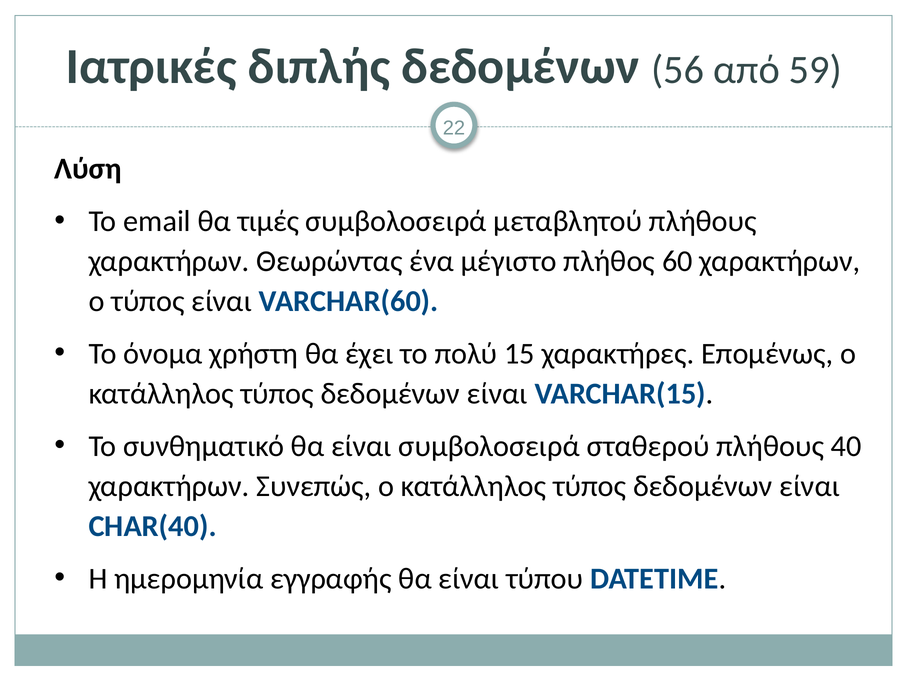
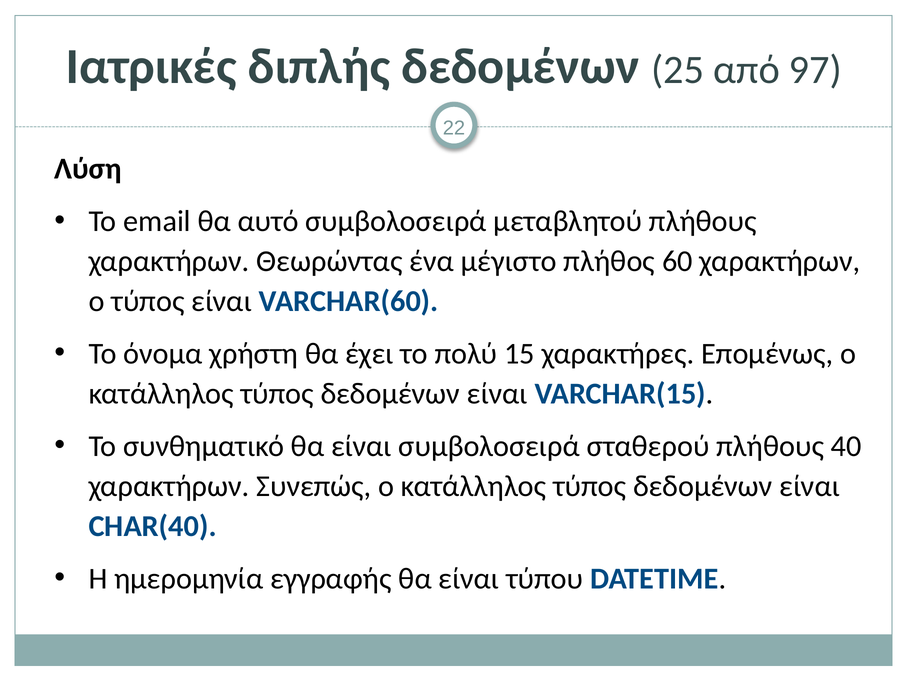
56: 56 -> 25
59: 59 -> 97
τιμές: τιμές -> αυτό
